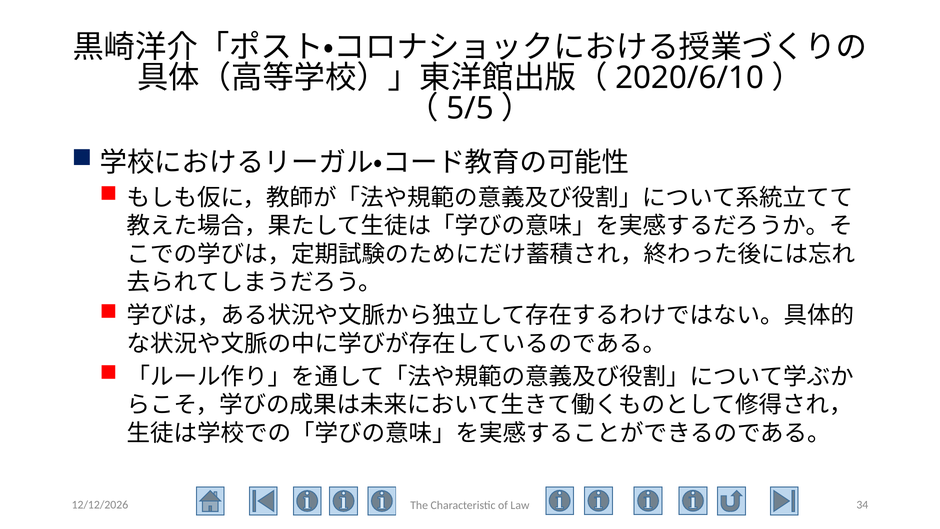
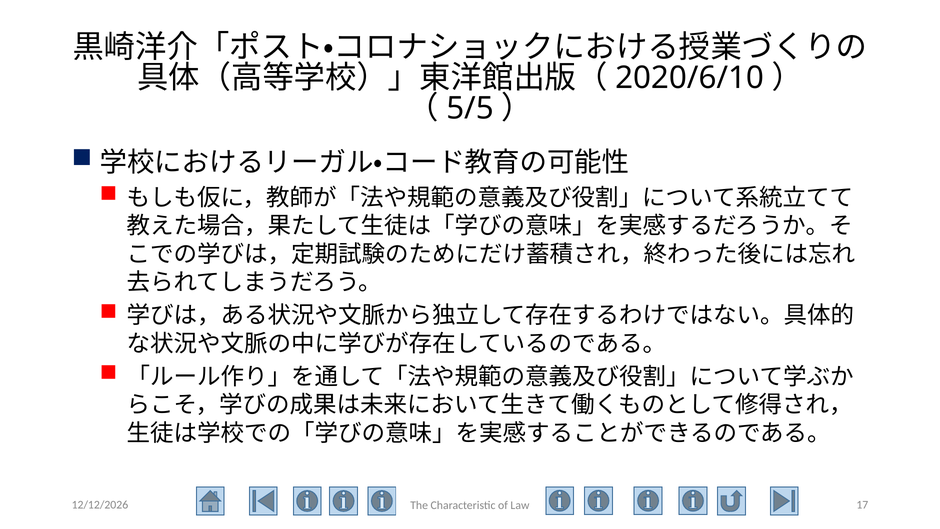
34: 34 -> 17
